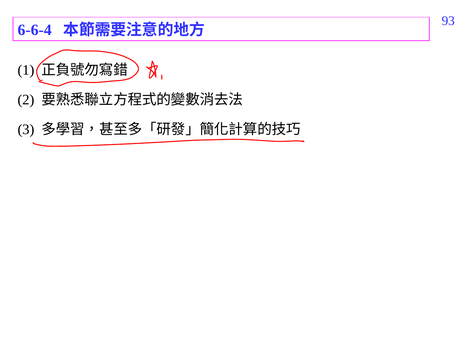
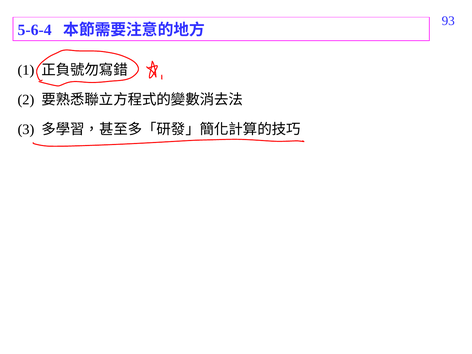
6-6-4: 6-6-4 -> 5-6-4
